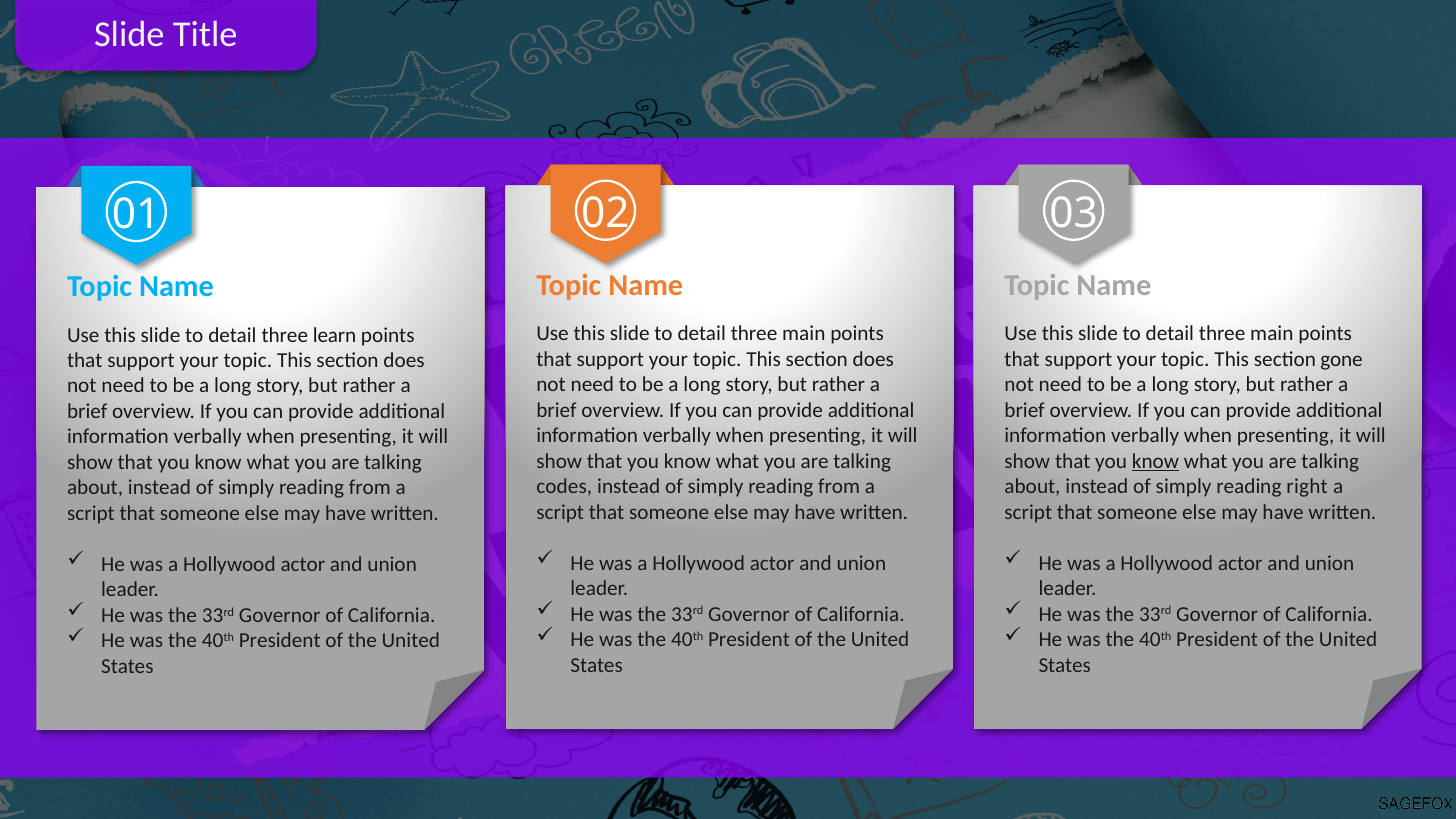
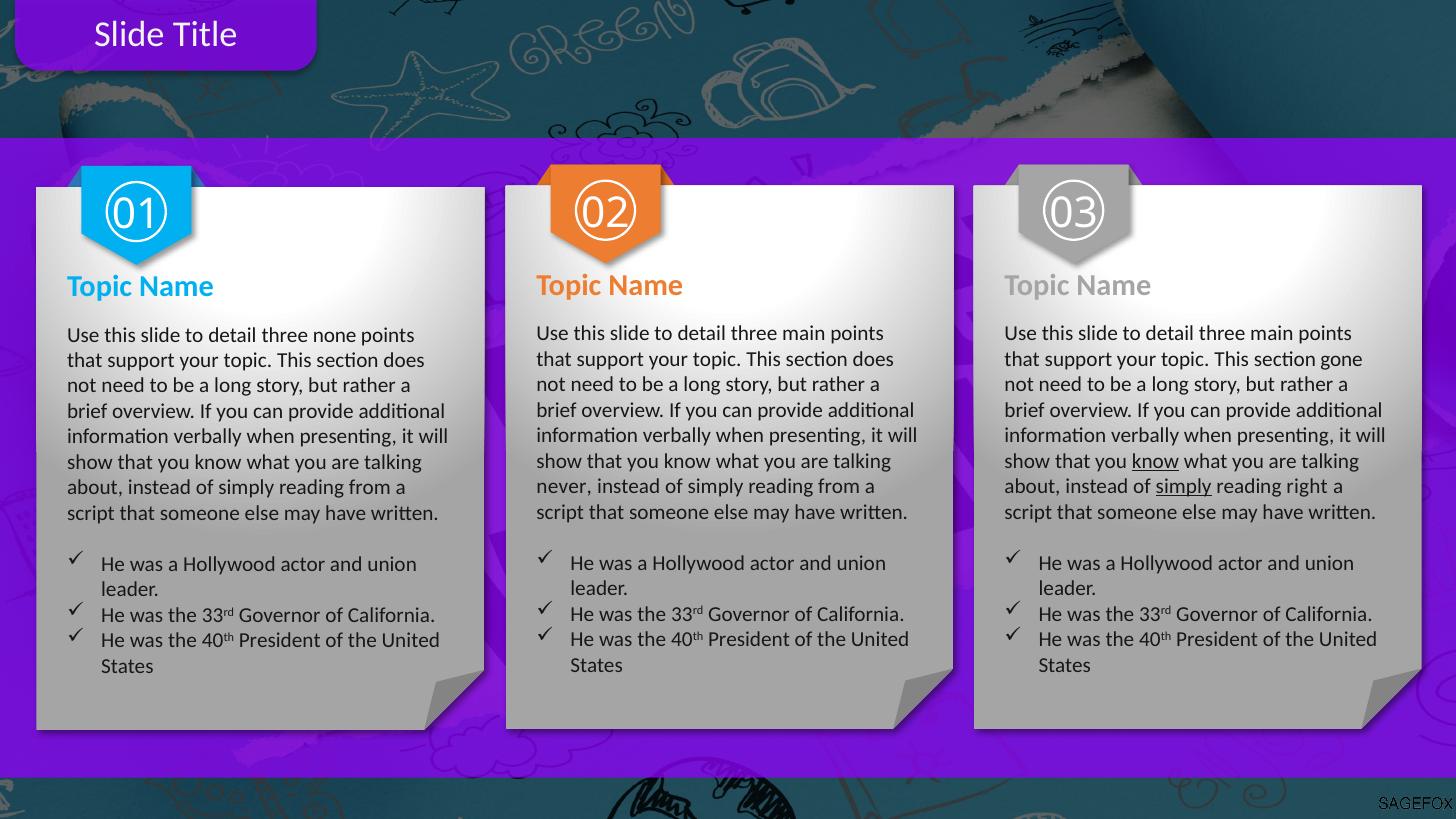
learn: learn -> none
codes: codes -> never
simply at (1184, 487) underline: none -> present
